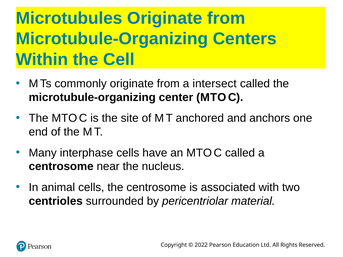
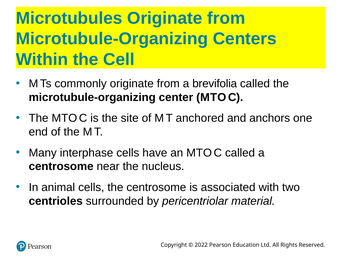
intersect: intersect -> brevifolia
